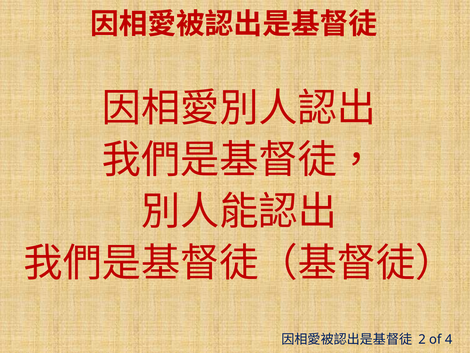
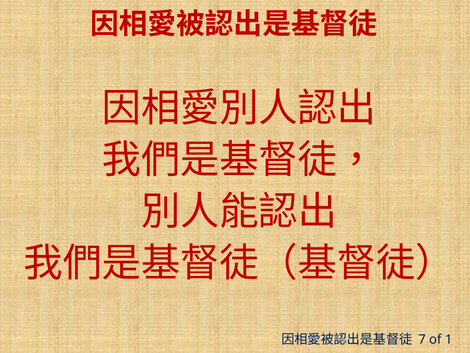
2: 2 -> 7
4: 4 -> 1
